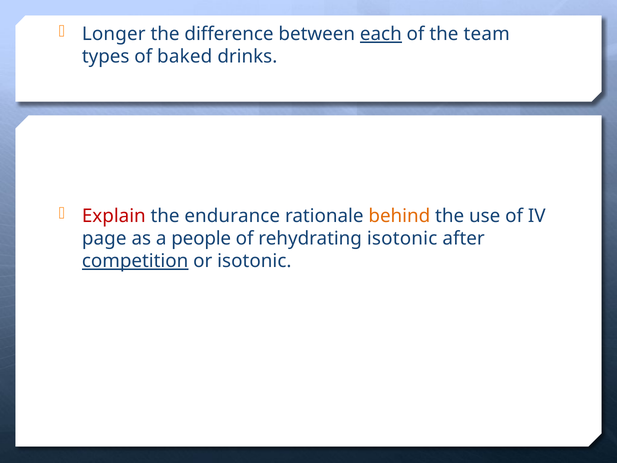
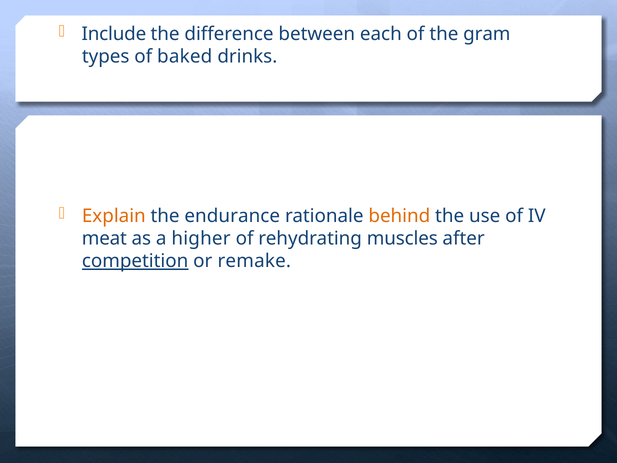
Longer: Longer -> Include
each underline: present -> none
team: team -> gram
Explain colour: red -> orange
page: page -> meat
people: people -> higher
rehydrating isotonic: isotonic -> muscles
or isotonic: isotonic -> remake
